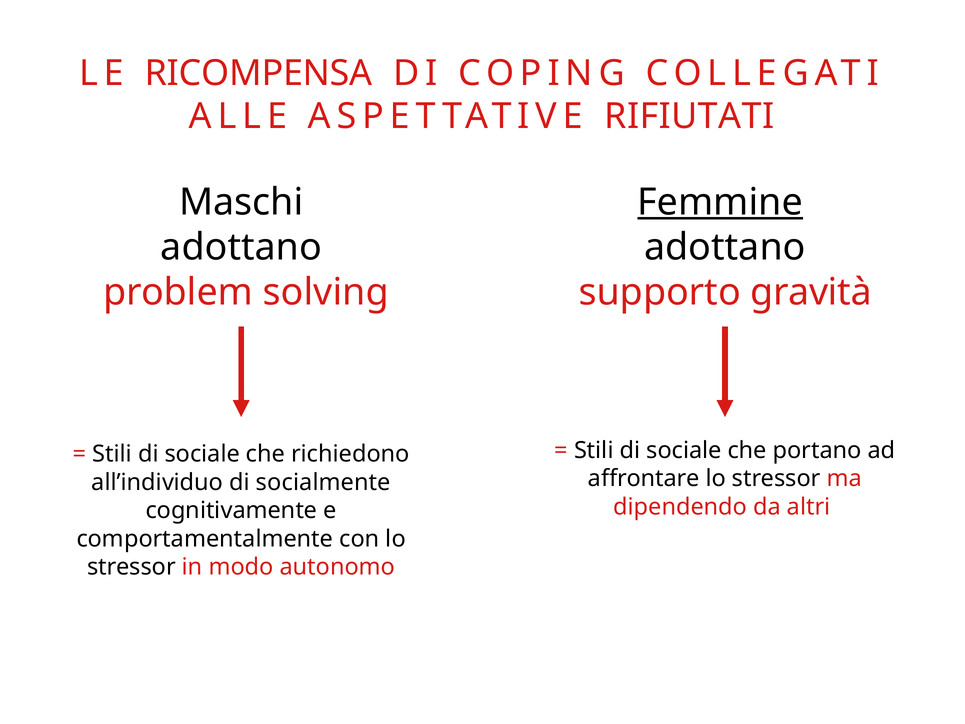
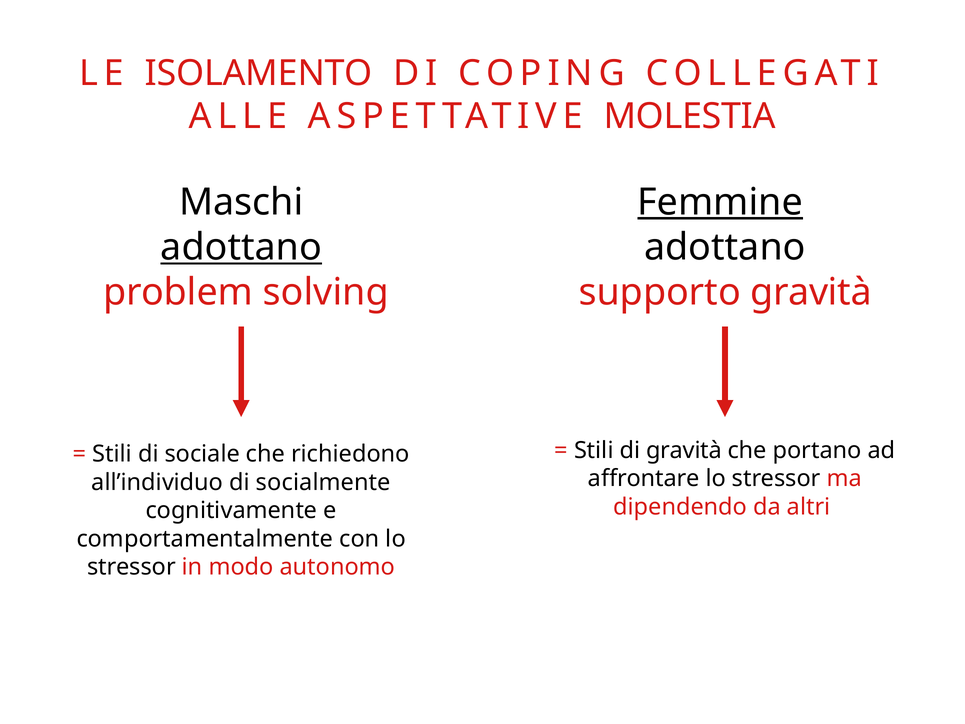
RICOMPENSA: RICOMPENSA -> ISOLAMENTO
RIFIUTATI: RIFIUTATI -> MOLESTIA
adottano at (241, 247) underline: none -> present
sociale at (684, 450): sociale -> gravità
